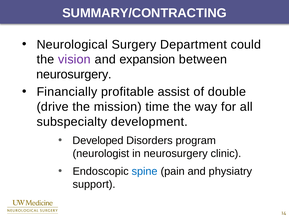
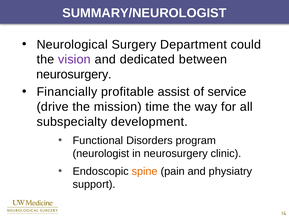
SUMMARY/CONTRACTING: SUMMARY/CONTRACTING -> SUMMARY/NEUROLOGIST
expansion: expansion -> dedicated
double: double -> service
Developed: Developed -> Functional
spine colour: blue -> orange
